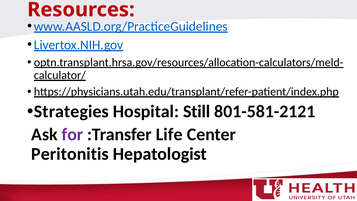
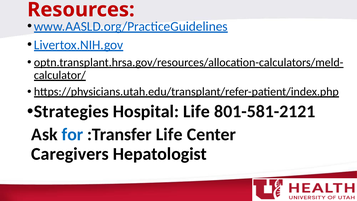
Hospital Still: Still -> Life
for colour: purple -> blue
Peritonitis: Peritonitis -> Caregivers
